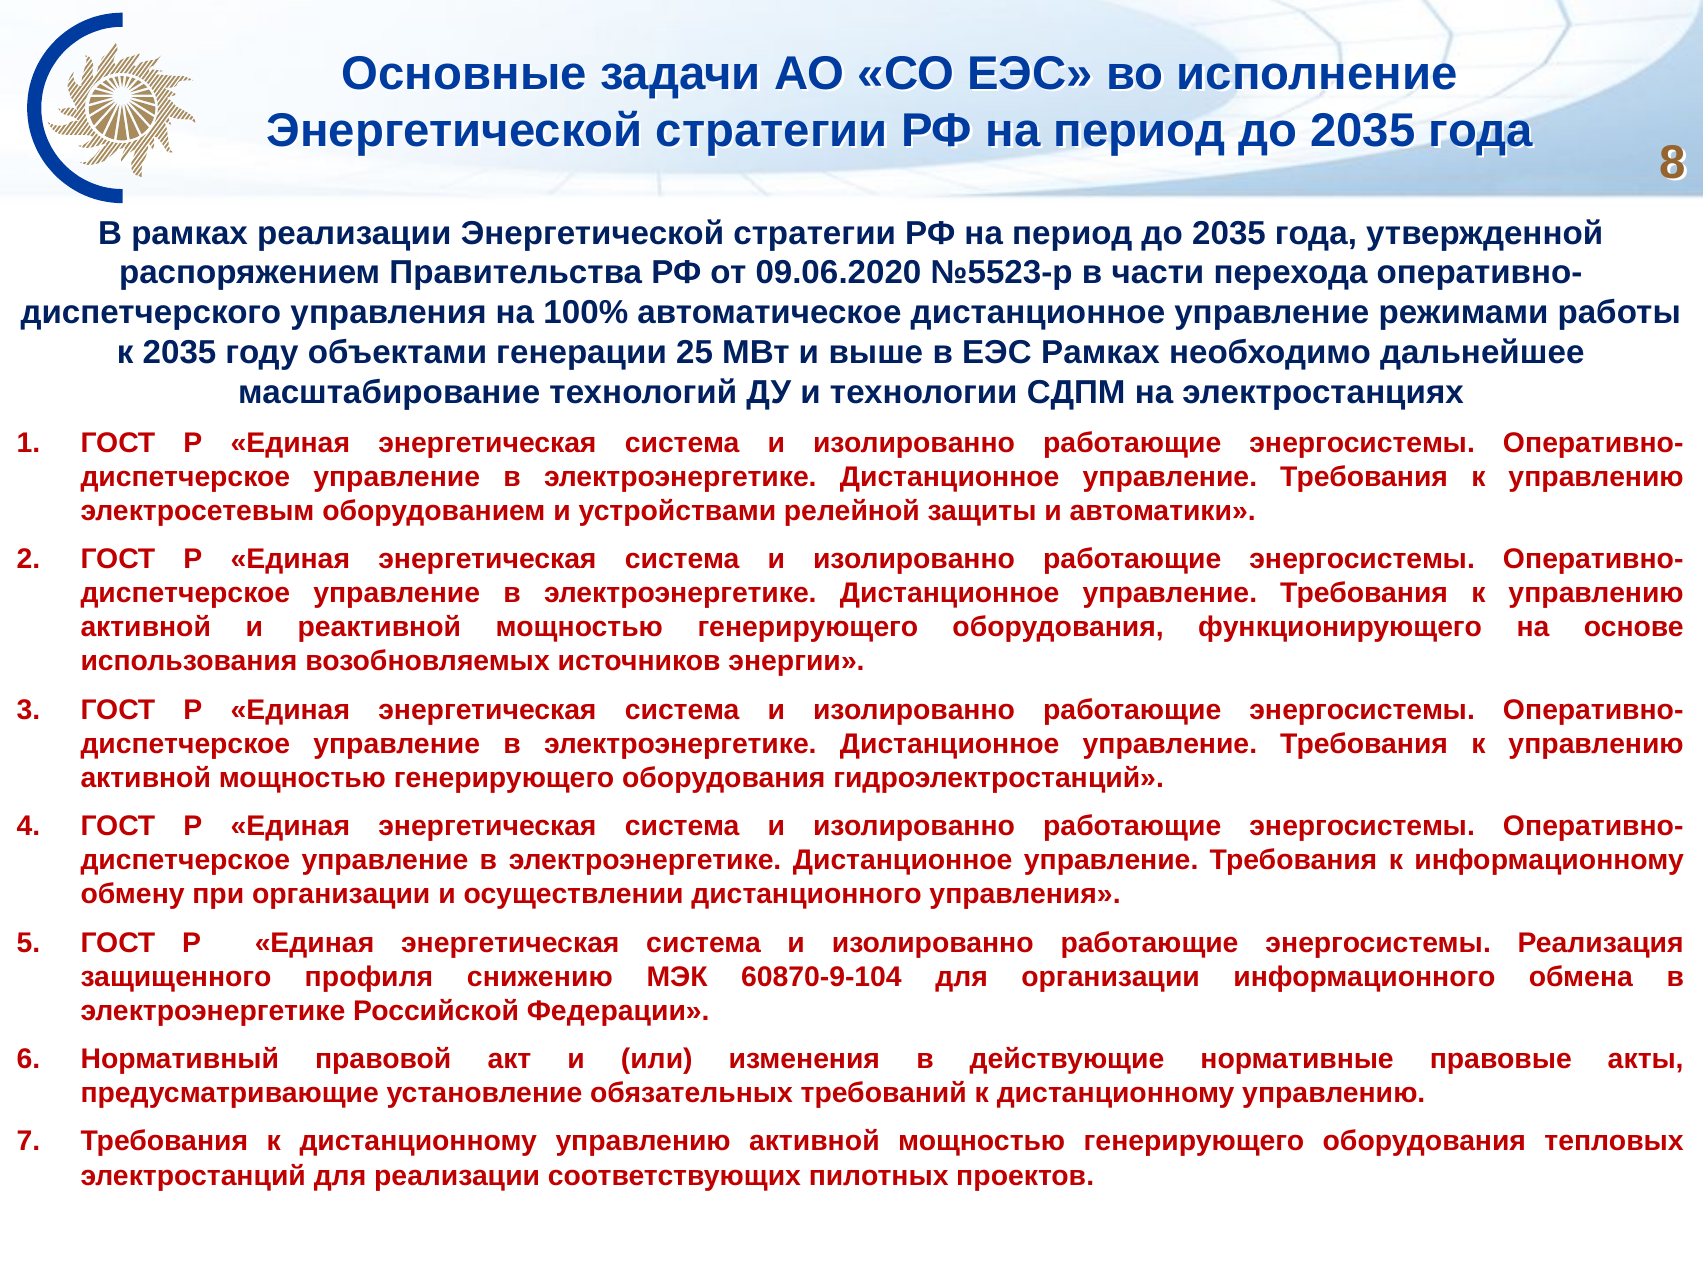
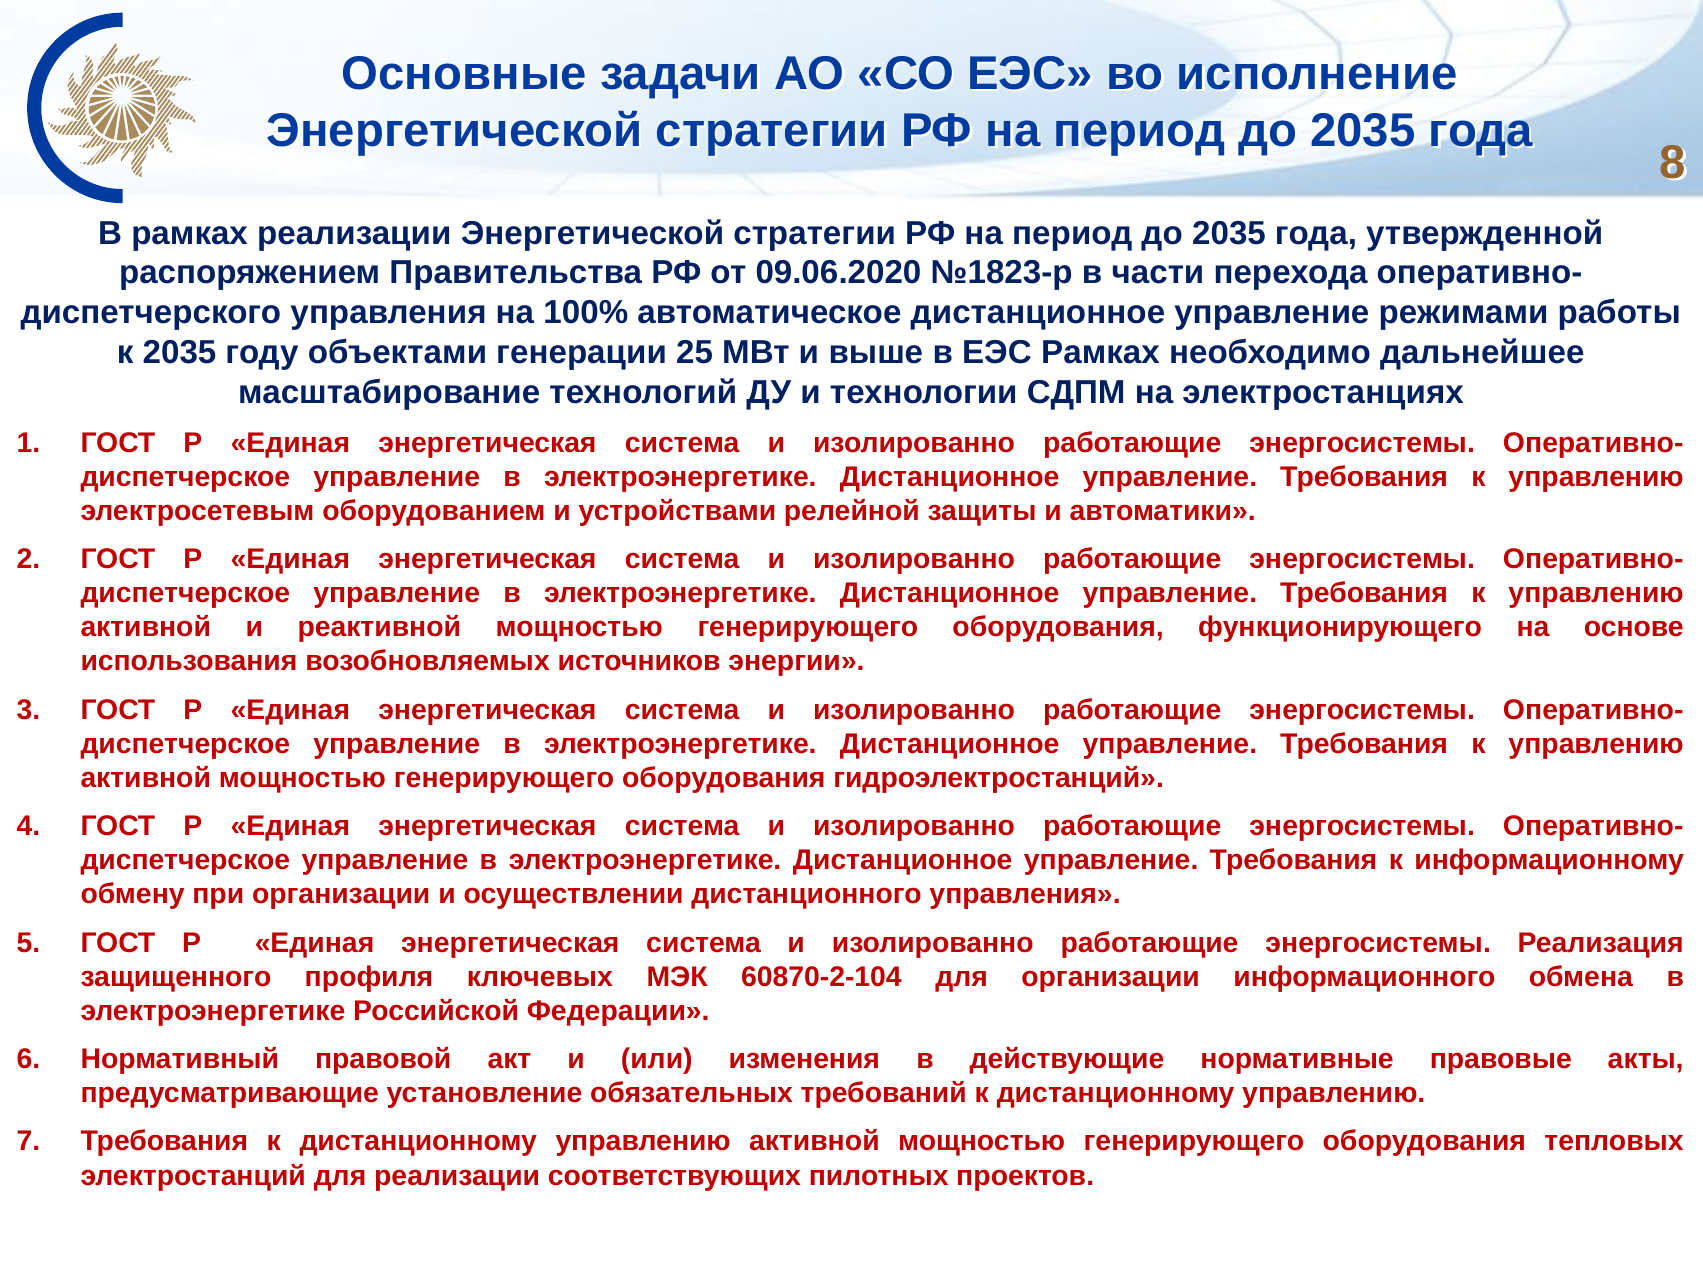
№5523-р: №5523-р -> №1823-р
снижению: снижению -> ключевых
60870-9-104: 60870-9-104 -> 60870-2-104
